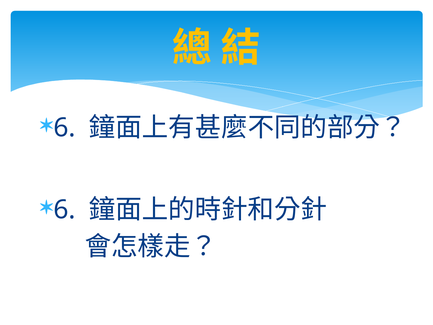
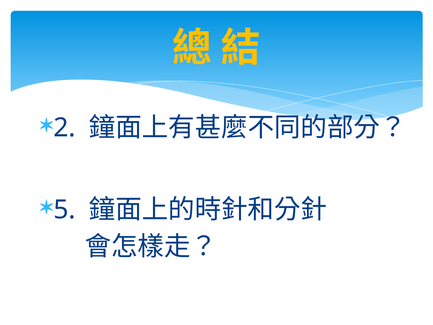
6 at (65, 128): 6 -> 2
6 at (65, 210): 6 -> 5
